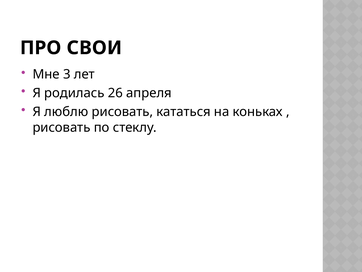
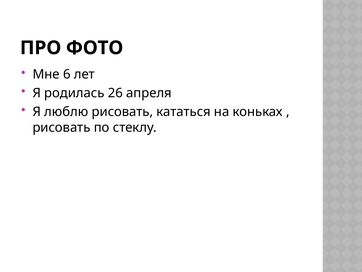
СВОИ: СВОИ -> ФОТО
3: 3 -> 6
